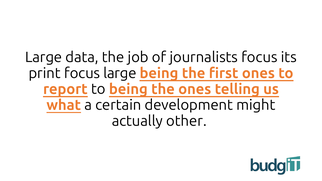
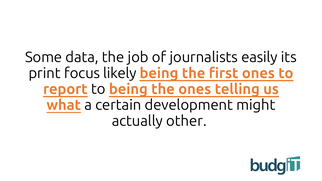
Large at (44, 57): Large -> Some
journalists focus: focus -> easily
focus large: large -> likely
